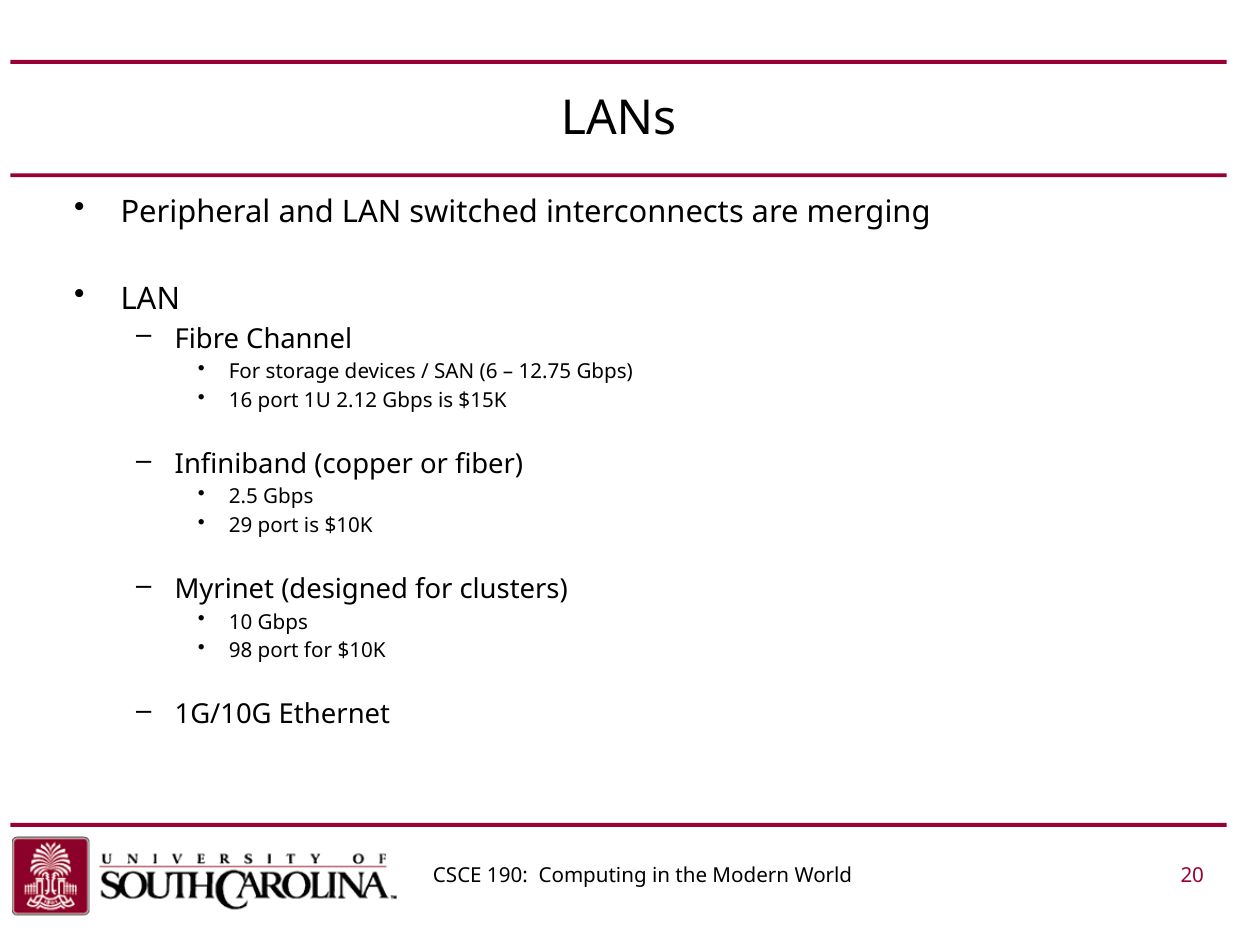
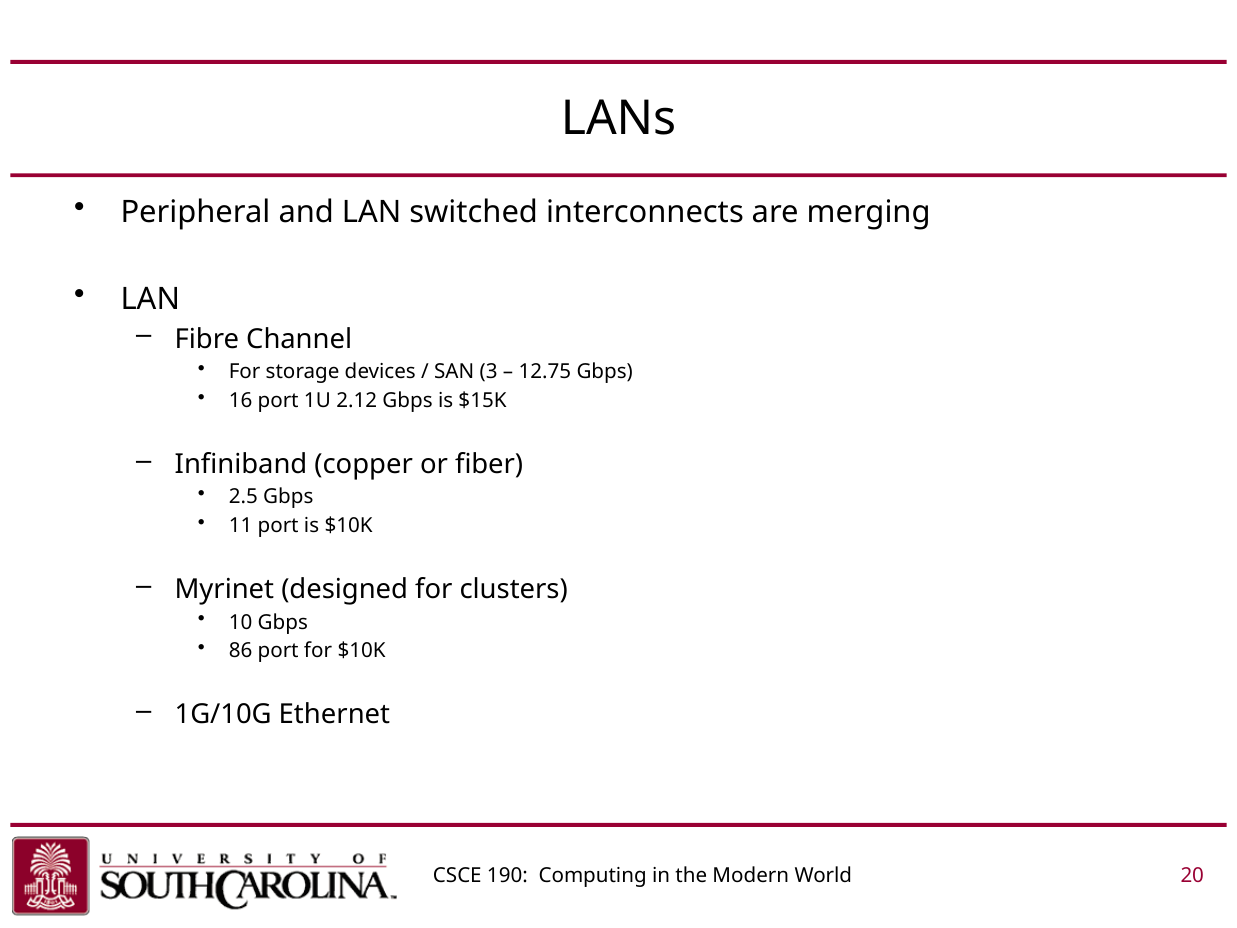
6: 6 -> 3
29: 29 -> 11
98: 98 -> 86
